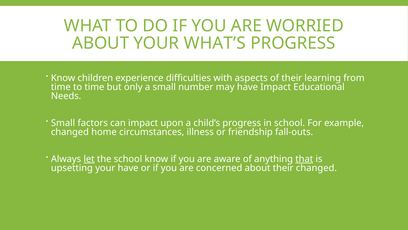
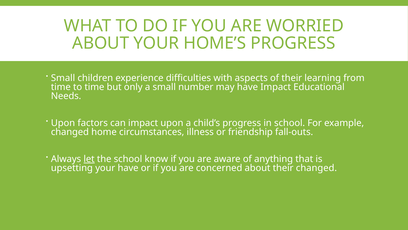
WHAT’S: WHAT’S -> HOME’S
Know at (63, 78): Know -> Small
Small at (63, 123): Small -> Upon
that underline: present -> none
